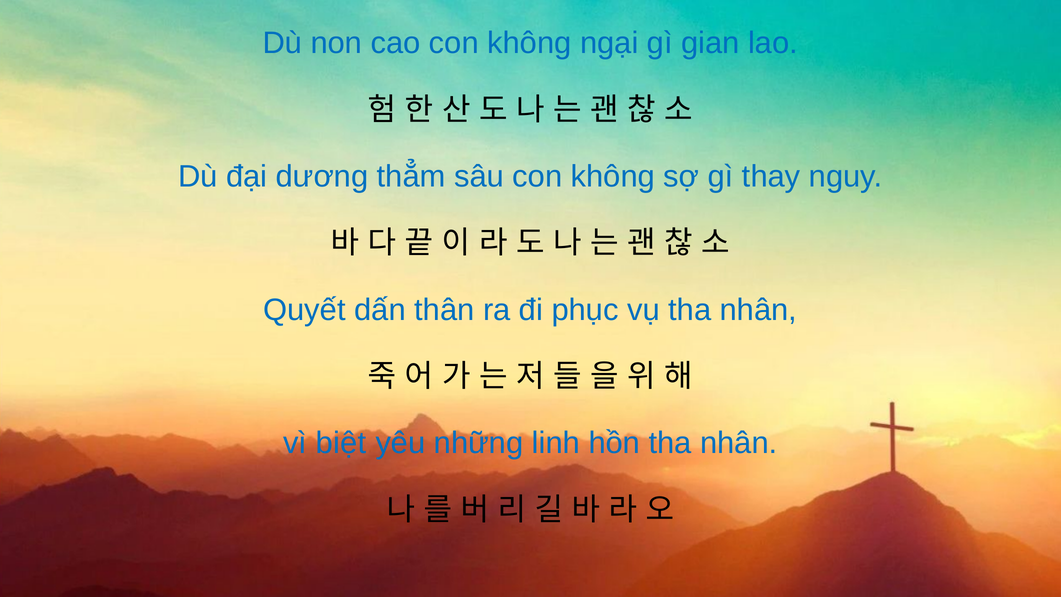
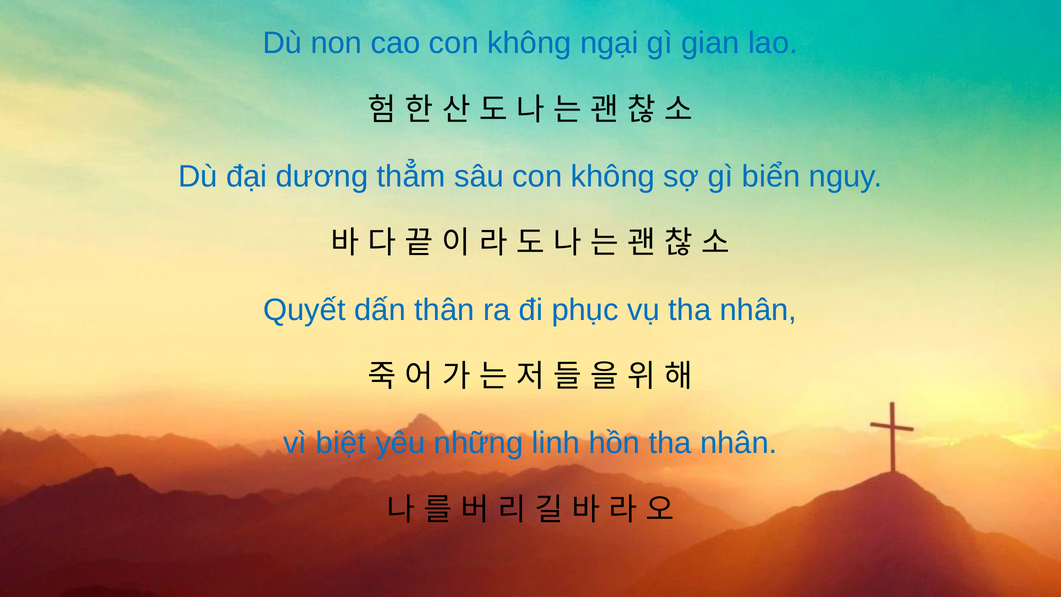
thay: thay -> biển
